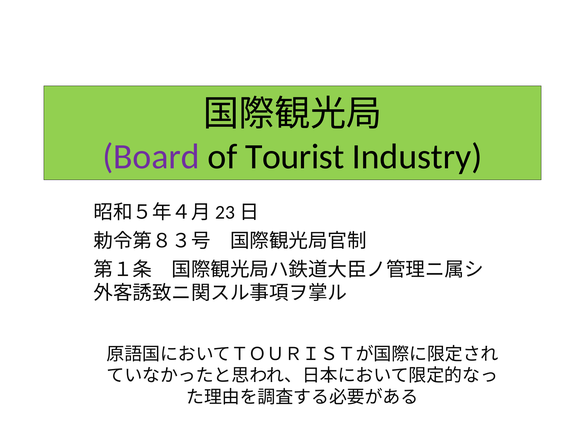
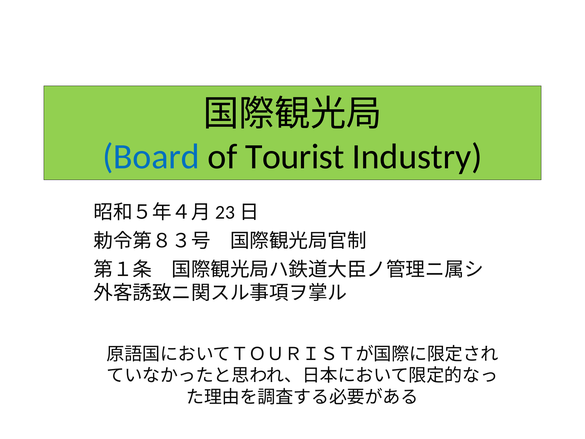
Board colour: purple -> blue
